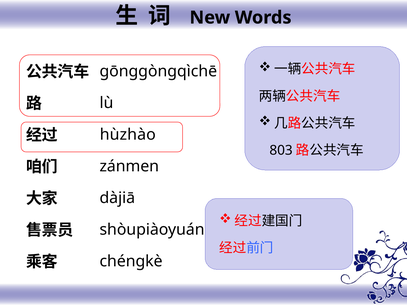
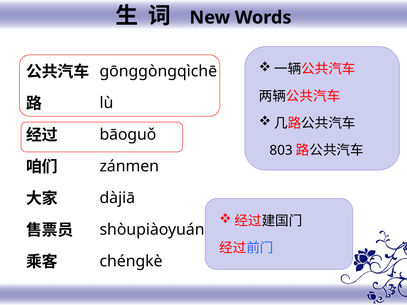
hùzhào: hùzhào -> bāoɡuǒ
